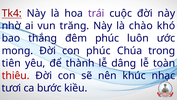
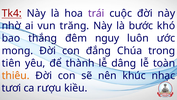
chào: chào -> bước
đêm phúc: phúc -> nguy
con phúc: phúc -> đắng
thiêu colour: red -> orange
bước: bước -> rượu
